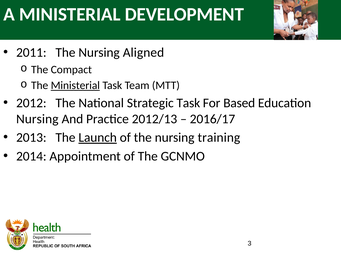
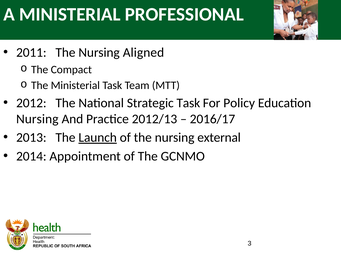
DEVELOPMENT: DEVELOPMENT -> PROFESSIONAL
Ministerial at (75, 85) underline: present -> none
Based: Based -> Policy
training: training -> external
